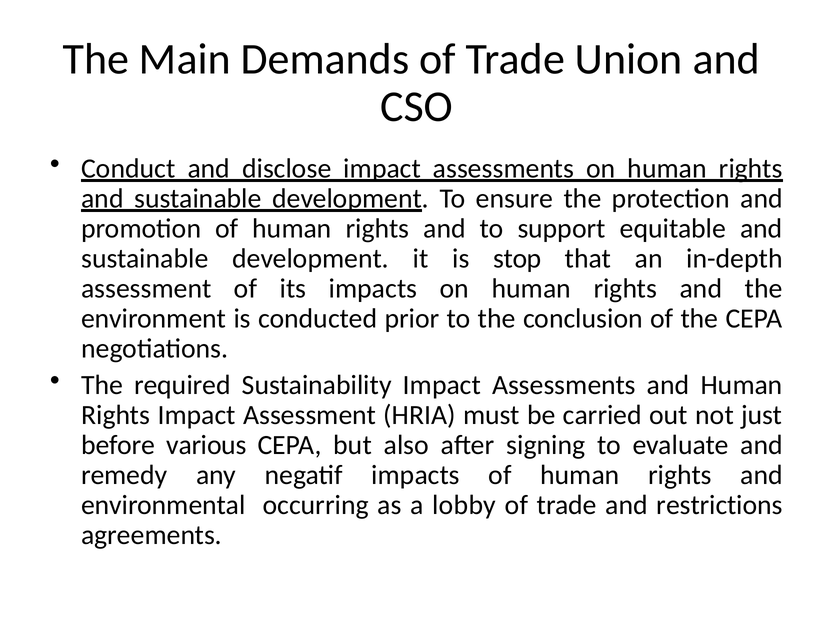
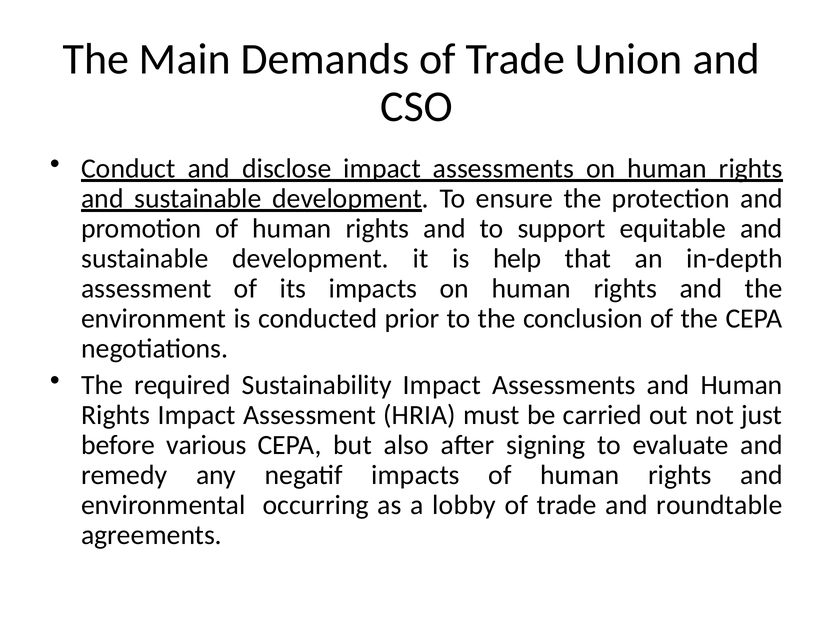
stop: stop -> help
restrictions: restrictions -> roundtable
